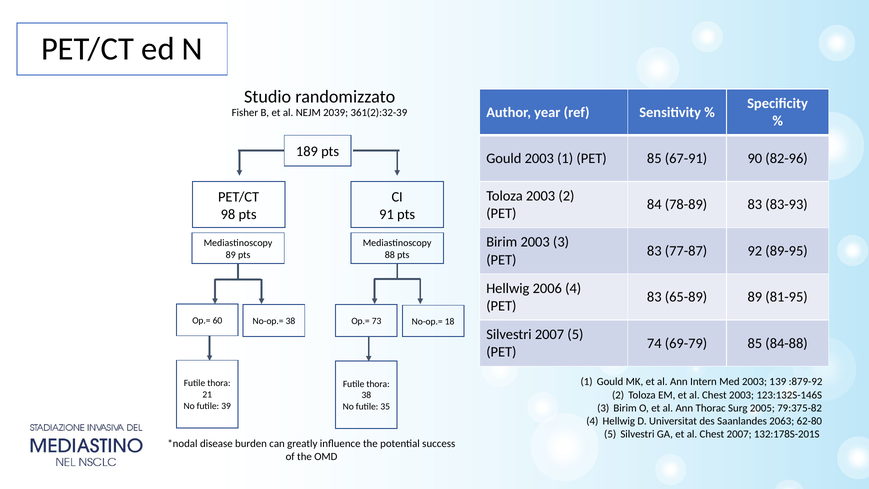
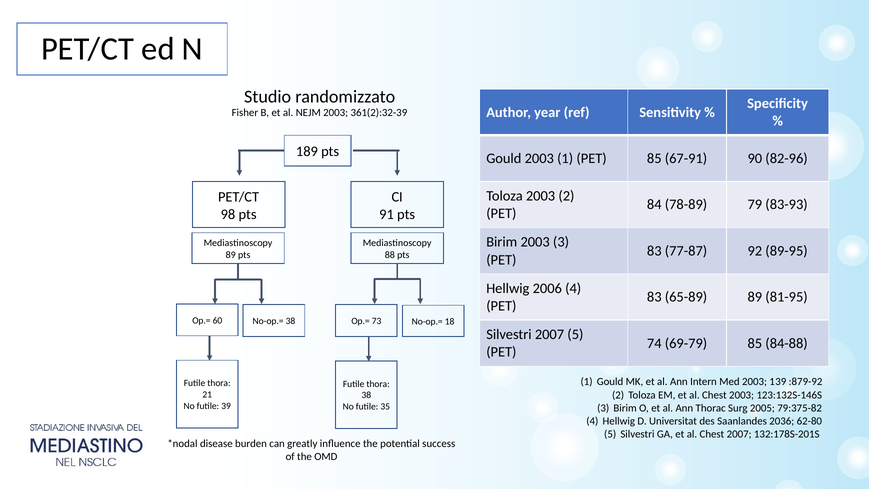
NEJM 2039: 2039 -> 2003
78-89 83: 83 -> 79
2063: 2063 -> 2036
